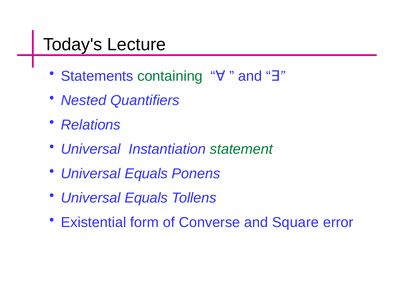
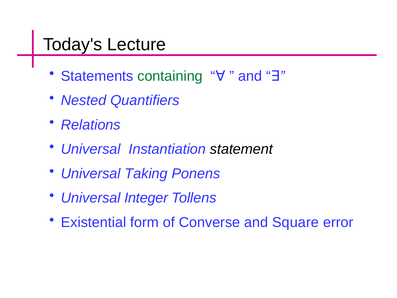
statement colour: green -> black
Equals at (146, 173): Equals -> Taking
Equals at (146, 198): Equals -> Integer
